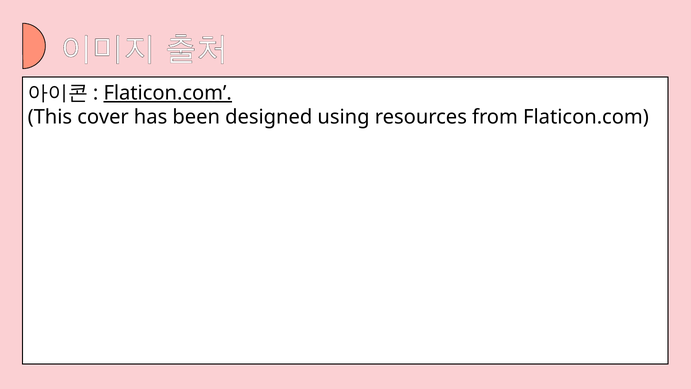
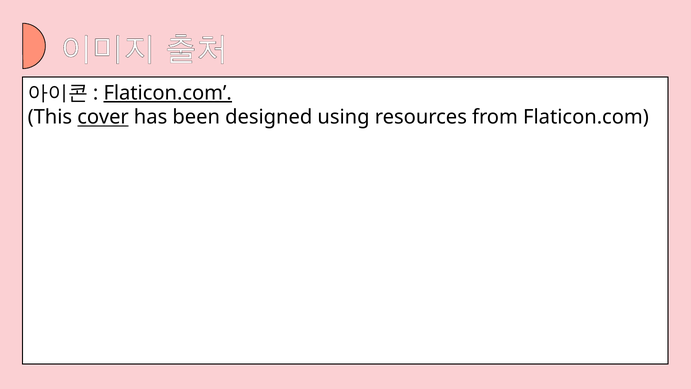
cover underline: none -> present
